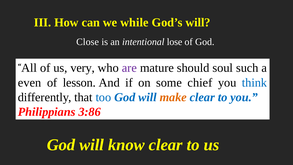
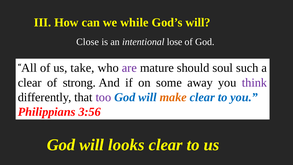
very: very -> take
even at (30, 82): even -> clear
lesson: lesson -> strong
chief: chief -> away
think colour: blue -> purple
too colour: blue -> purple
3:86: 3:86 -> 3:56
know: know -> looks
